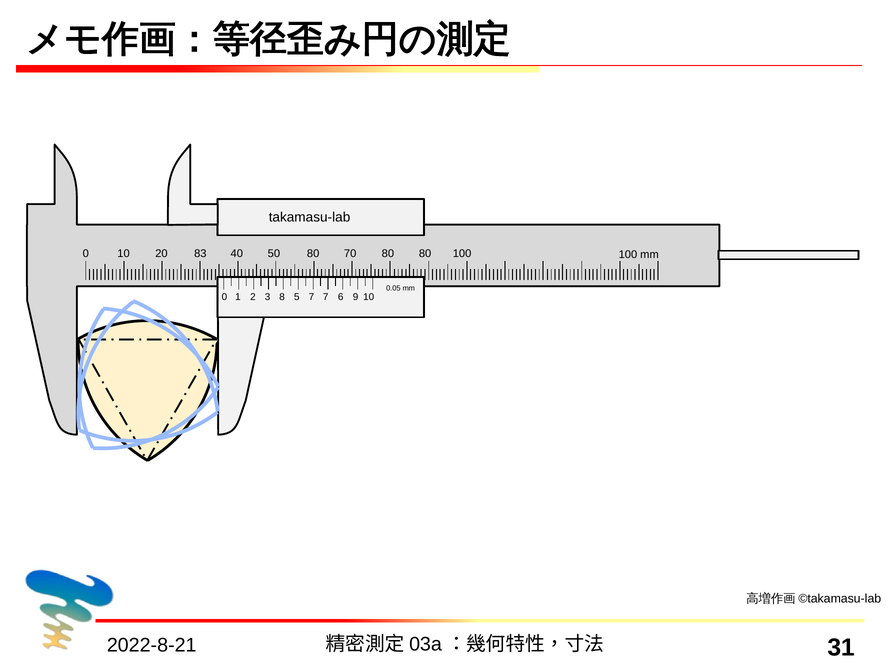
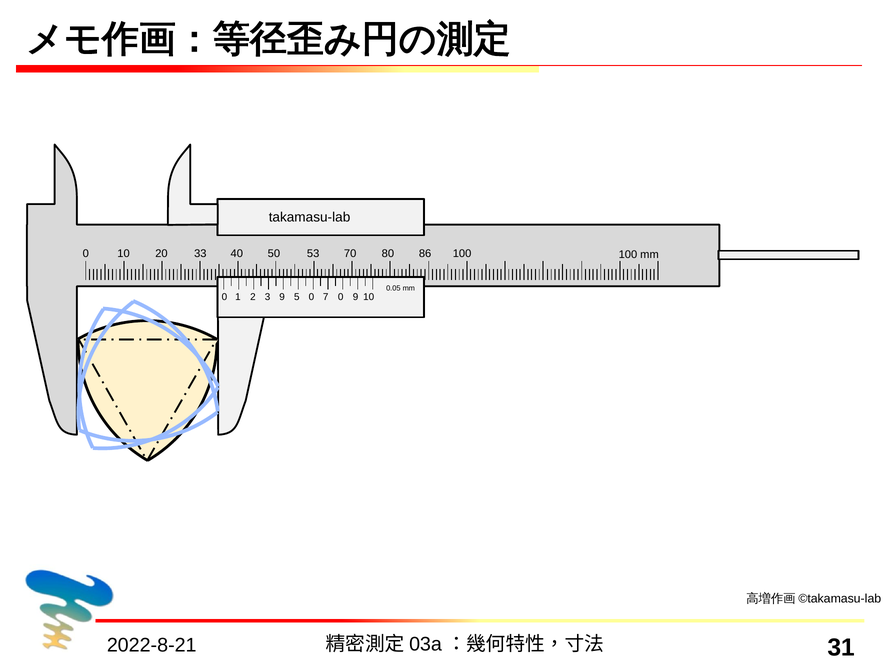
83: 83 -> 33
50 80: 80 -> 53
80 80: 80 -> 86
3 8: 8 -> 9
5 7: 7 -> 0
7 6: 6 -> 0
